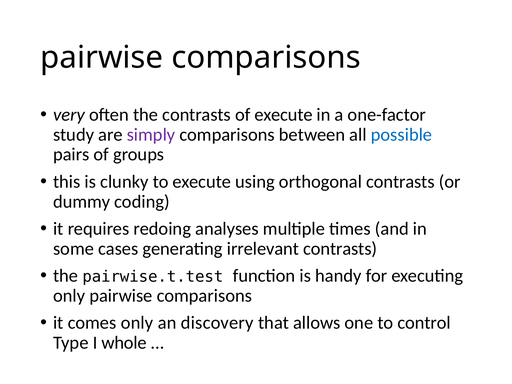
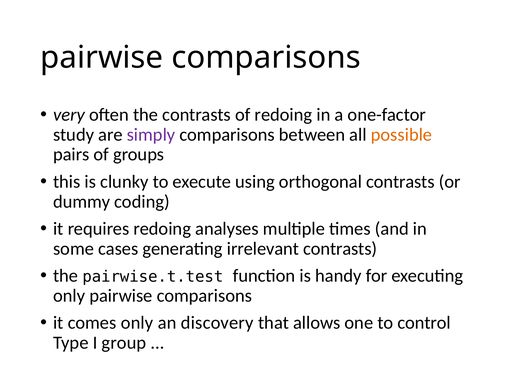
of execute: execute -> redoing
possible colour: blue -> orange
whole: whole -> group
